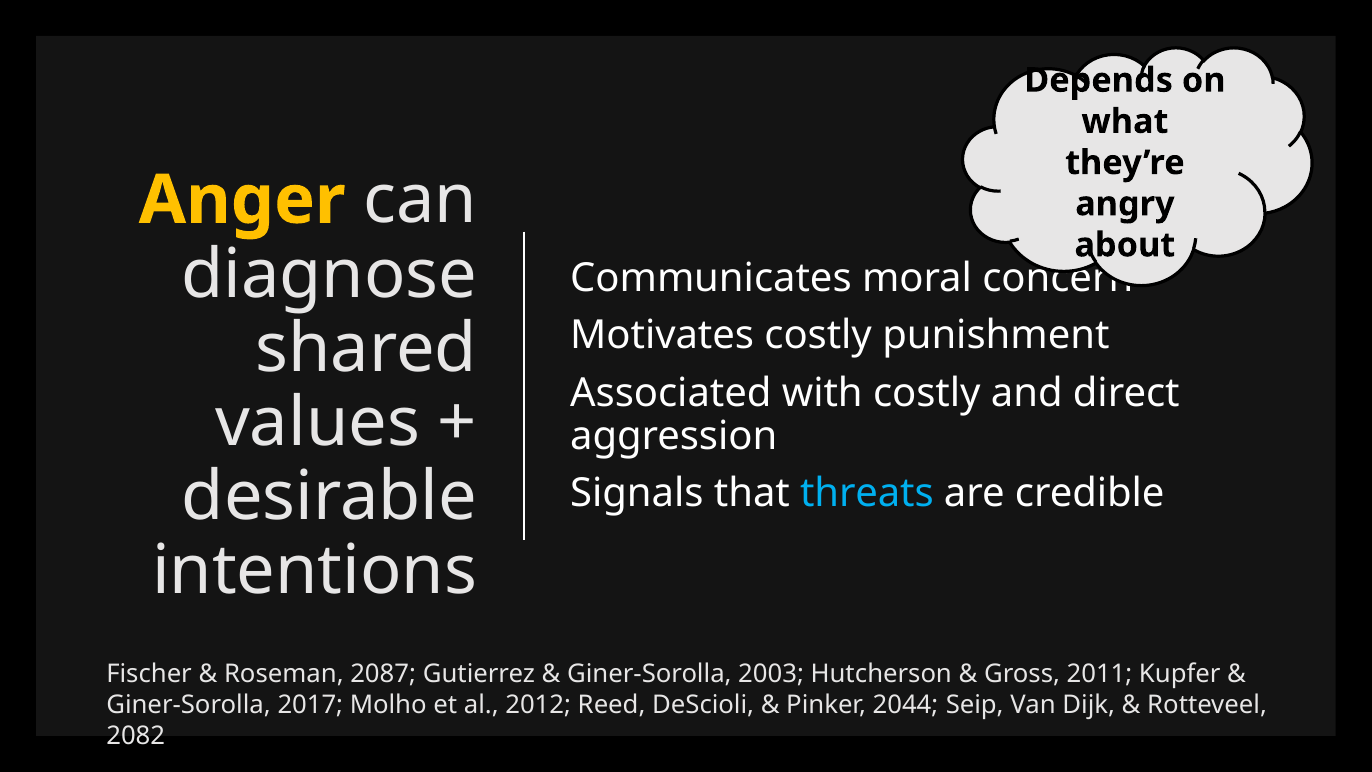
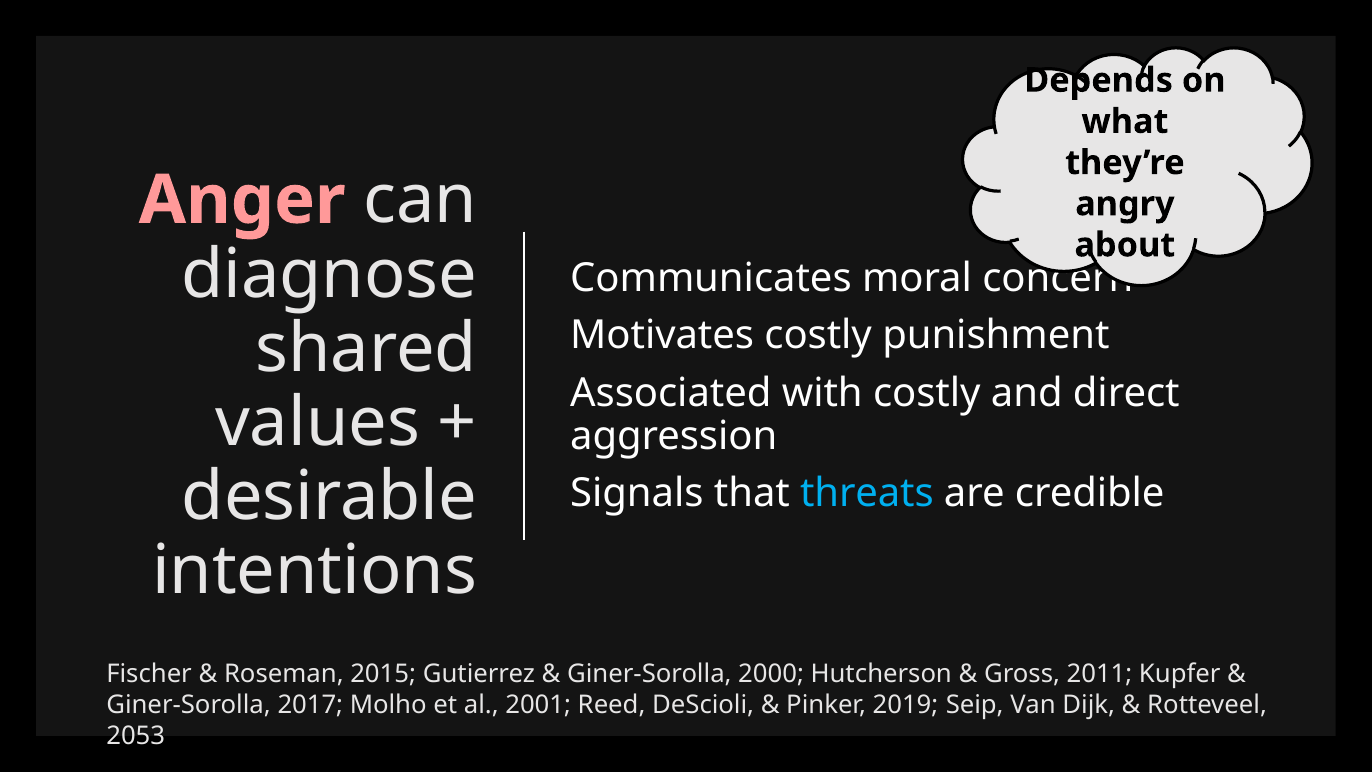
Anger colour: yellow -> pink
2087: 2087 -> 2015
2003: 2003 -> 2000
2012: 2012 -> 2001
2044: 2044 -> 2019
2082: 2082 -> 2053
